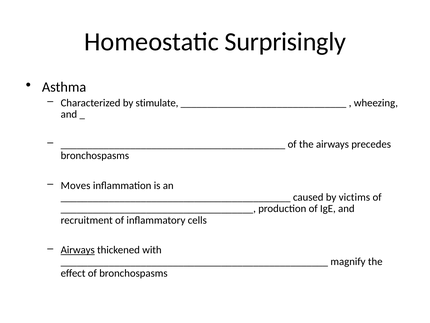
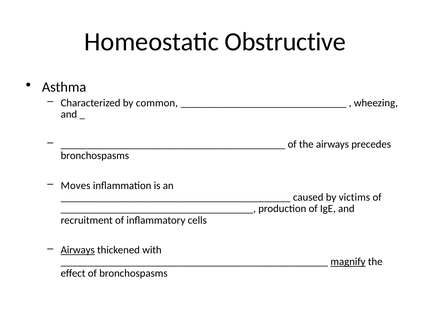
Surprisingly: Surprisingly -> Obstructive
stimulate: stimulate -> common
magnify underline: none -> present
